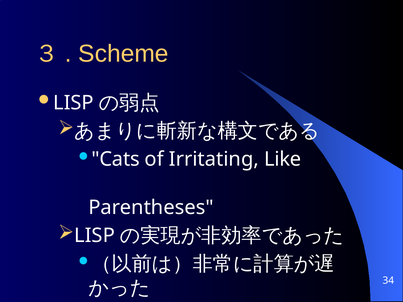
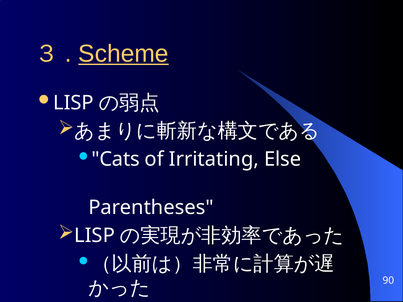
Scheme underline: none -> present
Like: Like -> Else
34: 34 -> 90
